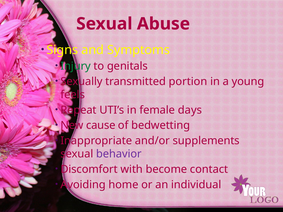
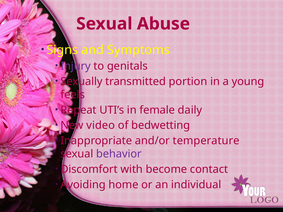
Injury colour: green -> purple
days: days -> daily
cause: cause -> video
supplements: supplements -> temperature
